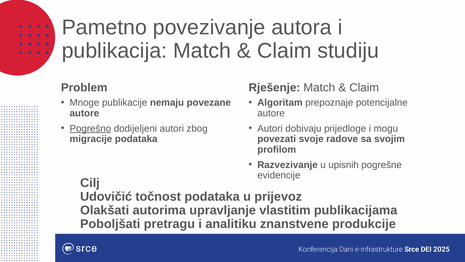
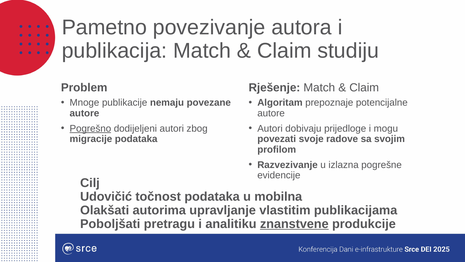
upisnih: upisnih -> izlazna
prijevoz: prijevoz -> mobilna
znanstvene underline: none -> present
